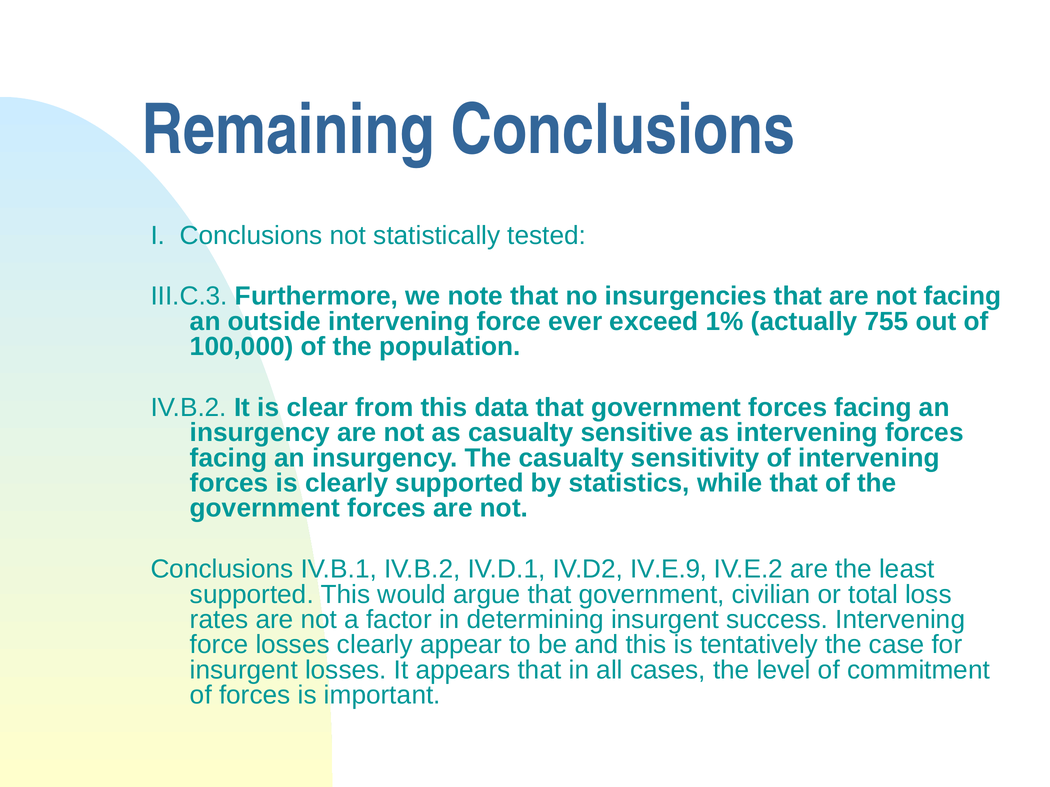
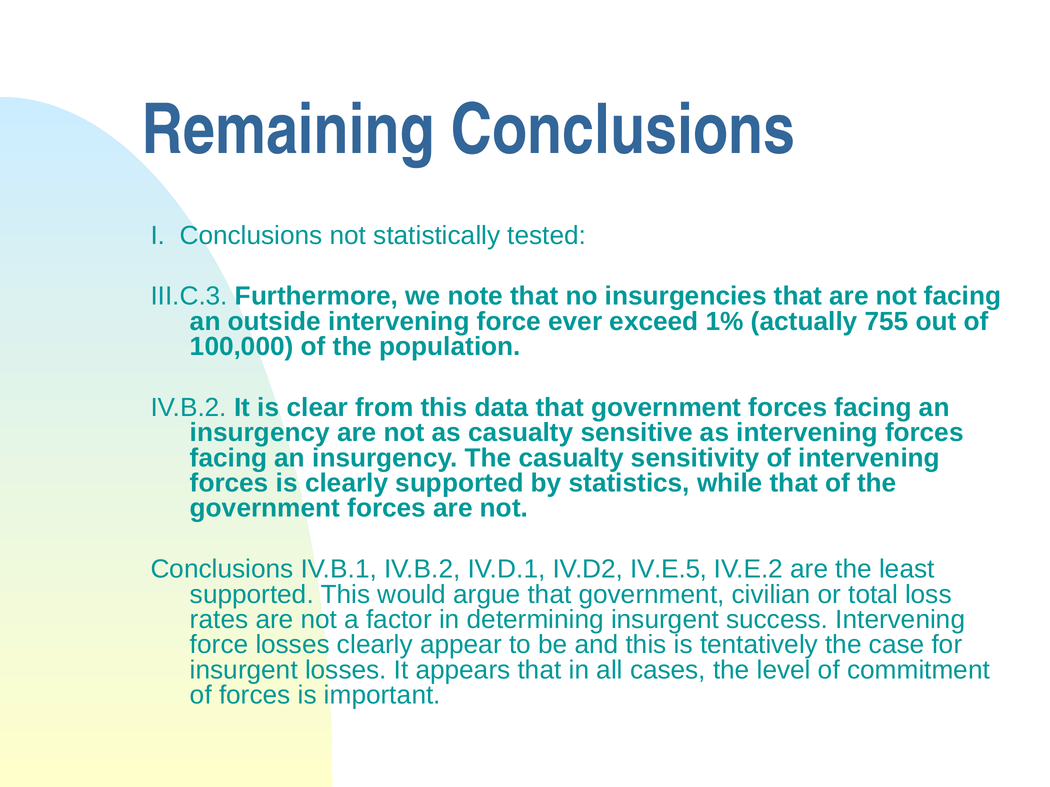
IV.E.9: IV.E.9 -> IV.E.5
